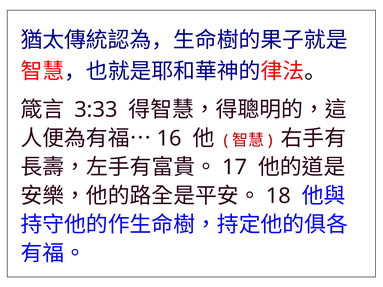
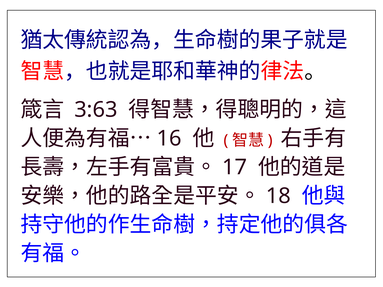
3:33: 3:33 -> 3:63
